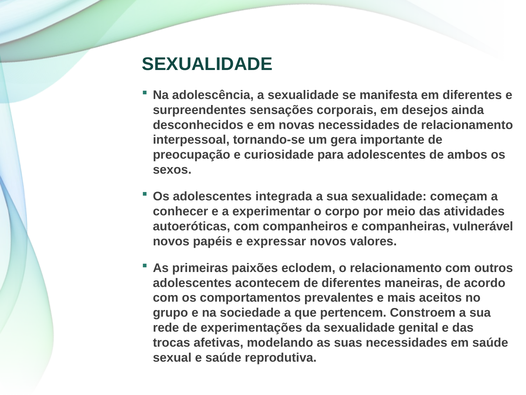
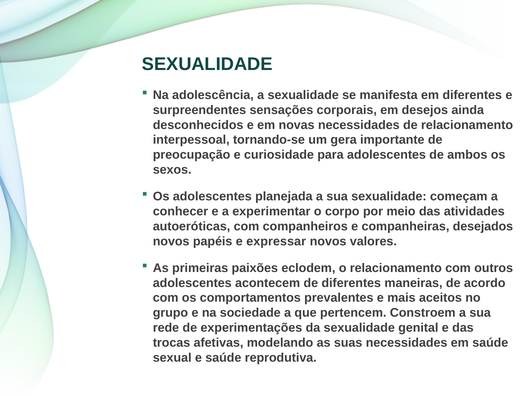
integrada: integrada -> planejada
vulnerável: vulnerável -> desejados
